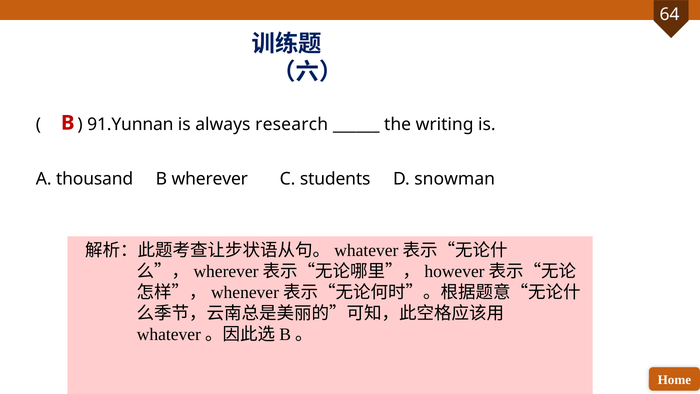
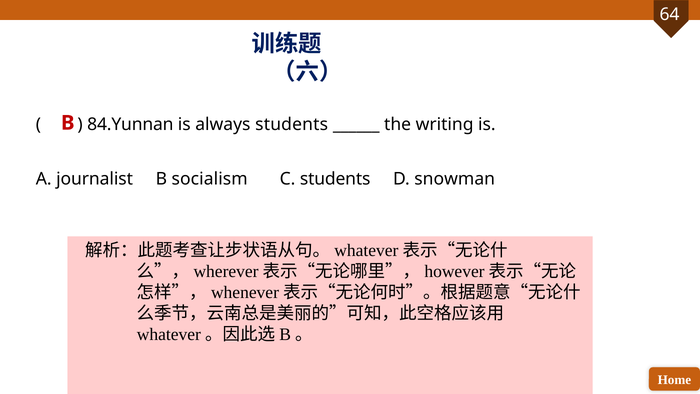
91.Yunnan: 91.Yunnan -> 84.Yunnan
always research: research -> students
thousand: thousand -> journalist
wherever: wherever -> socialism
